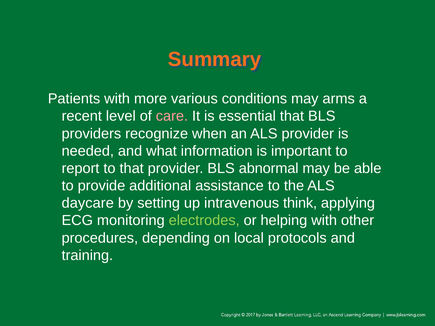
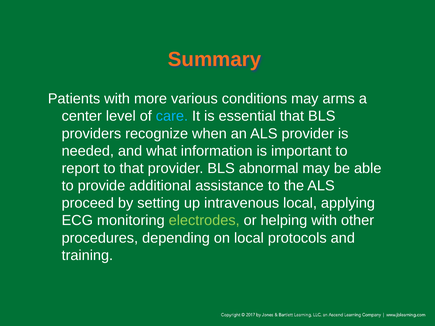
recent: recent -> center
care colour: pink -> light blue
daycare: daycare -> proceed
intravenous think: think -> local
